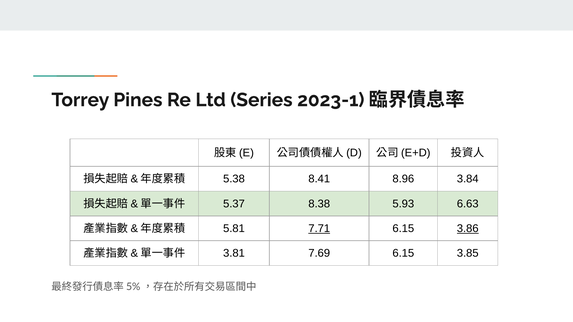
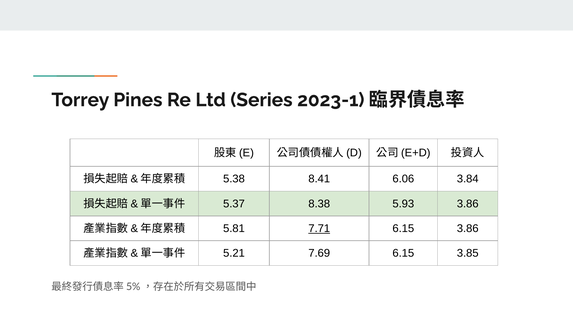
8.96: 8.96 -> 6.06
5.93 6.63: 6.63 -> 3.86
3.86 at (468, 229) underline: present -> none
3.81: 3.81 -> 5.21
